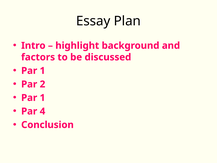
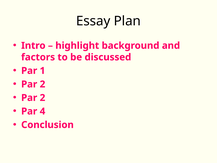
1 at (42, 98): 1 -> 2
